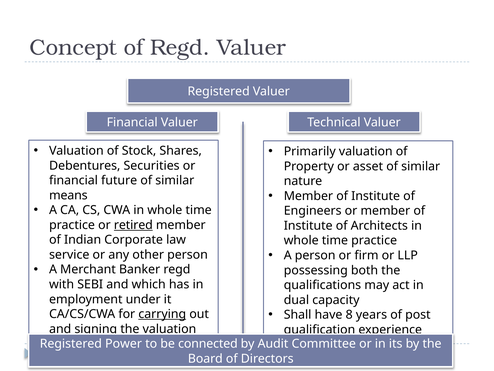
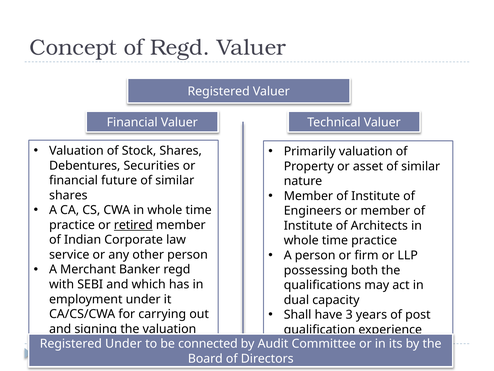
means at (68, 195): means -> shares
8: 8 -> 3
carrying underline: present -> none
Power at (124, 343): Power -> Under
